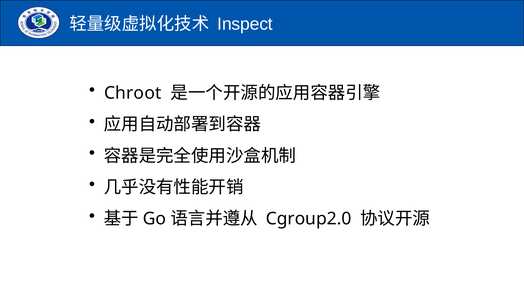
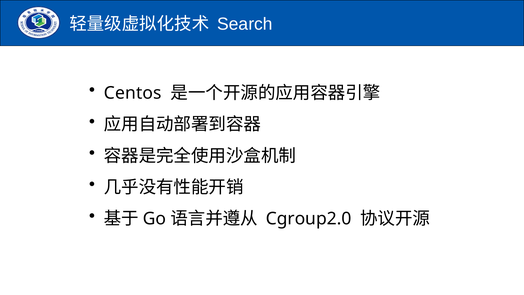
Inspect: Inspect -> Search
Chroot: Chroot -> Centos
